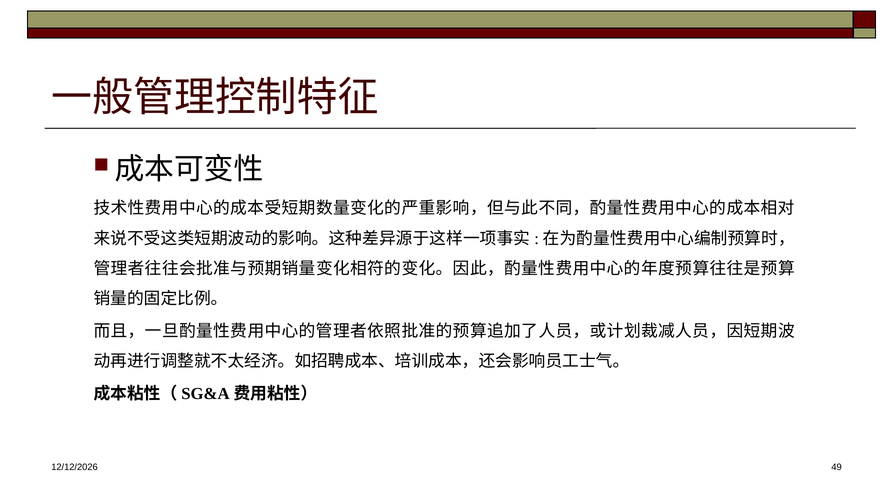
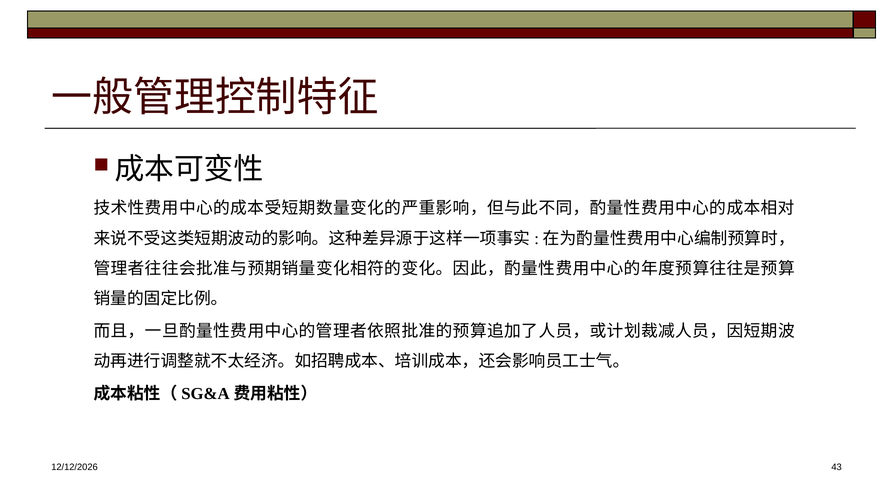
49: 49 -> 43
